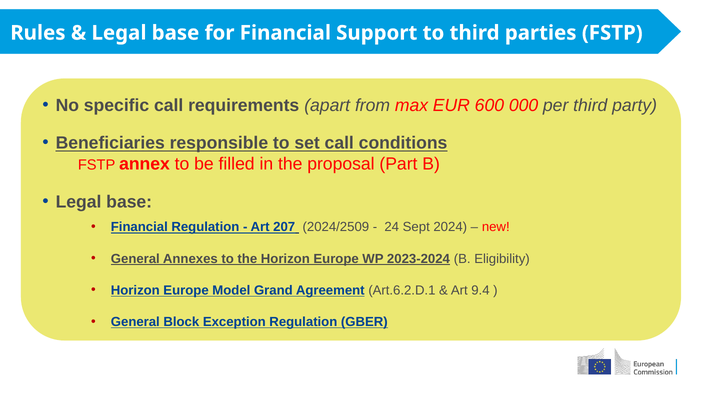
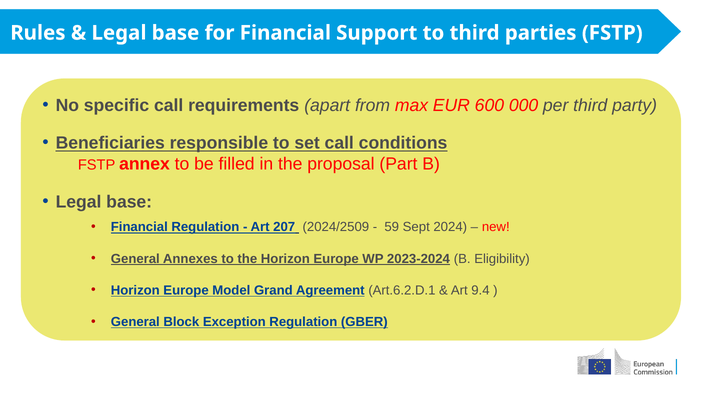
24: 24 -> 59
